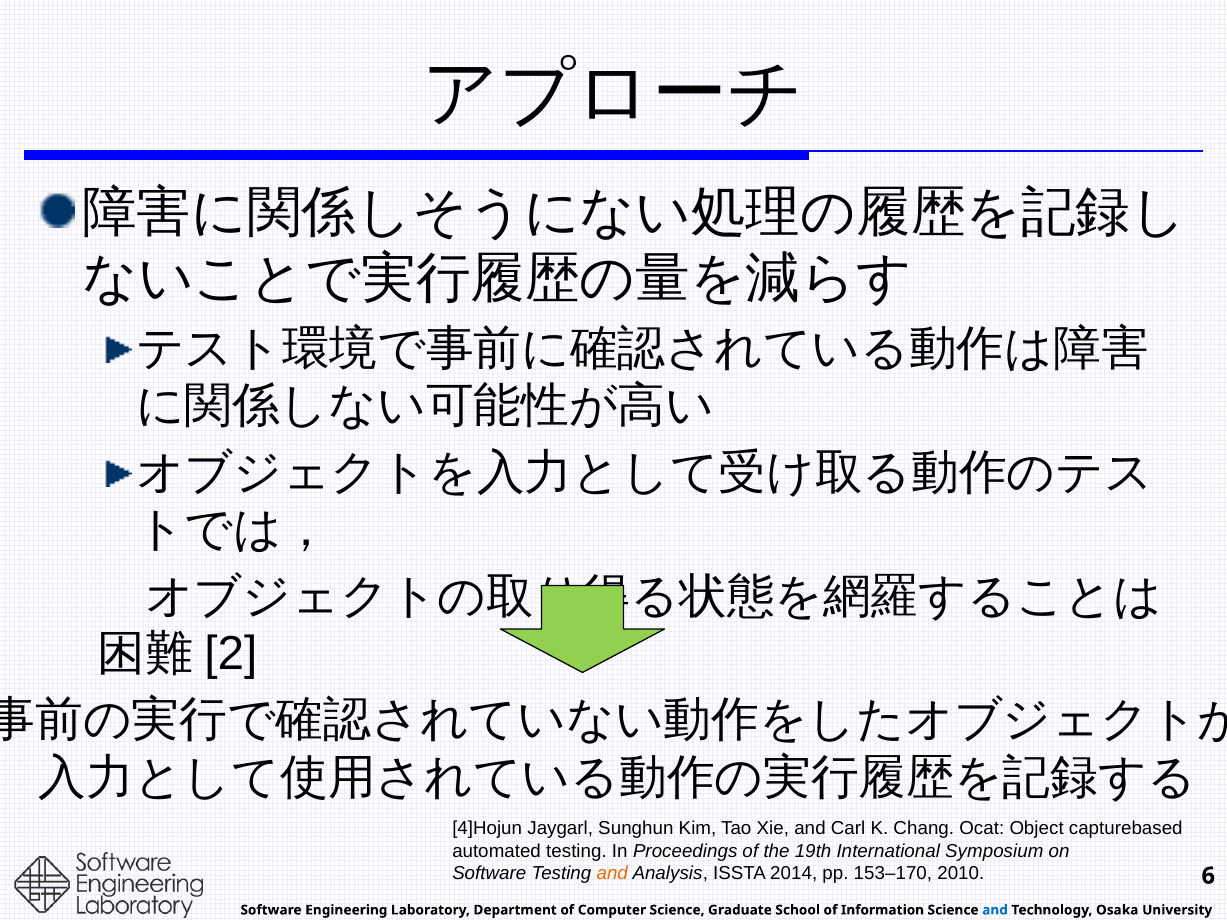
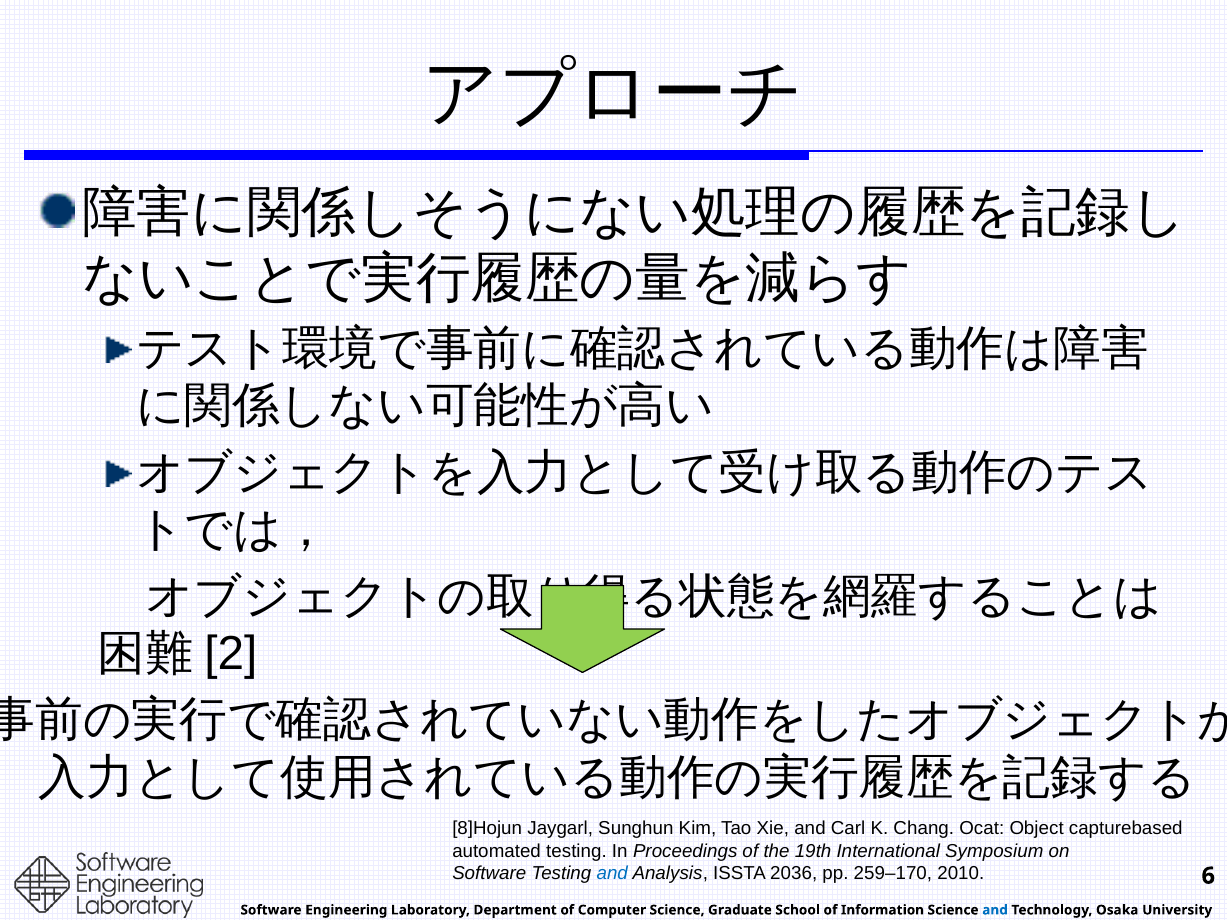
4]Hojun: 4]Hojun -> 8]Hojun
and at (612, 874) colour: orange -> blue
2014: 2014 -> 2036
153–170: 153–170 -> 259–170
